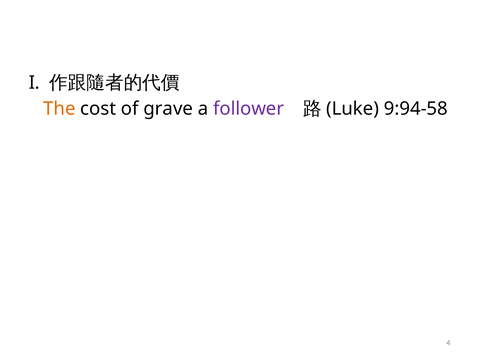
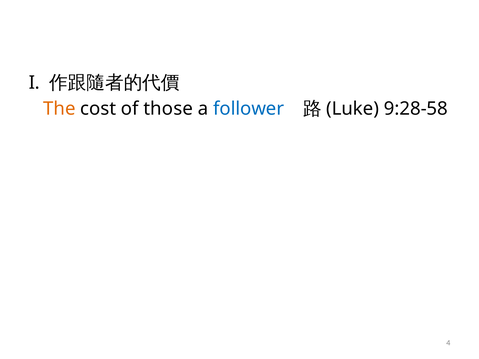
grave: grave -> those
follower colour: purple -> blue
9:94-58: 9:94-58 -> 9:28-58
